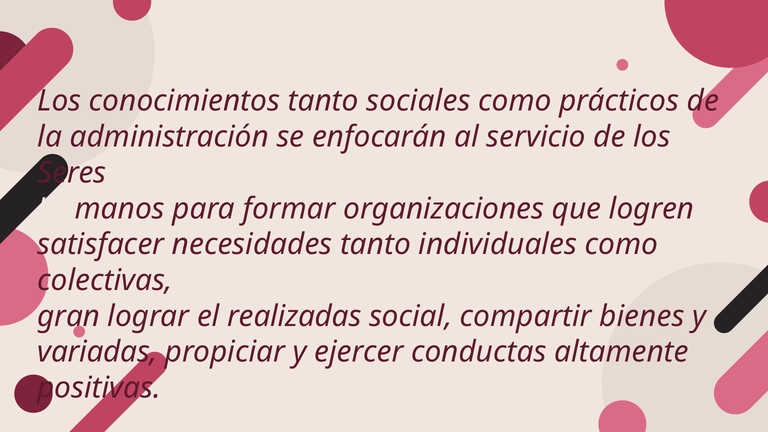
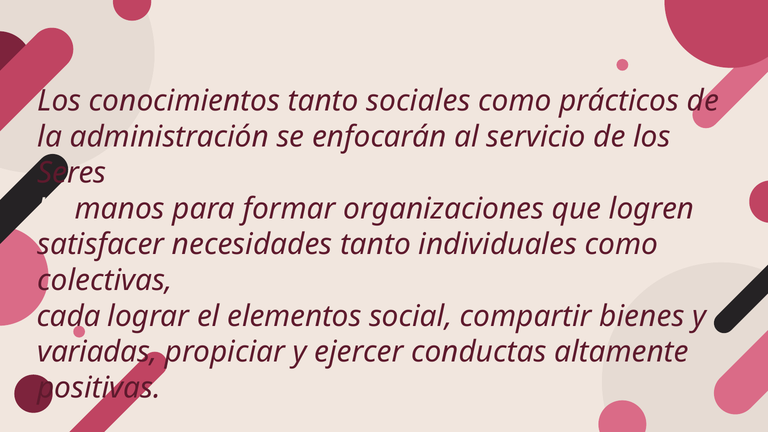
gran: gran -> cada
realizadas: realizadas -> elementos
